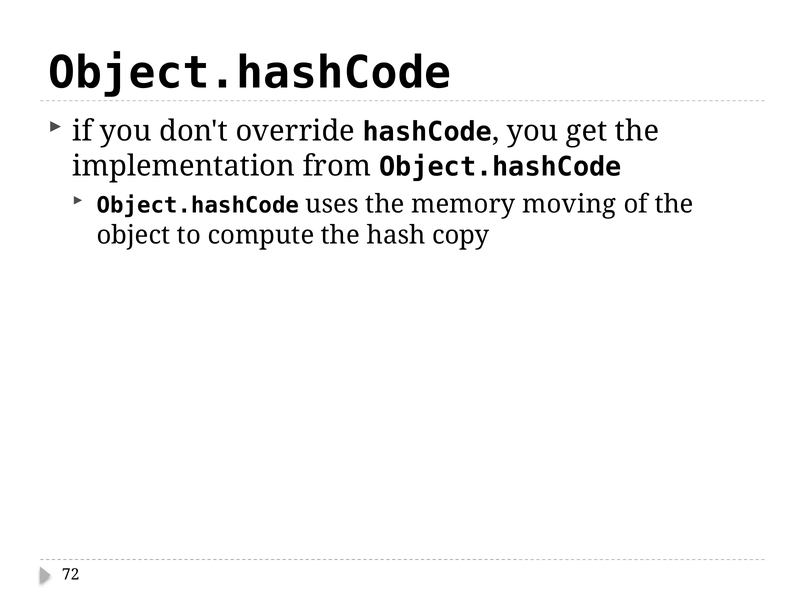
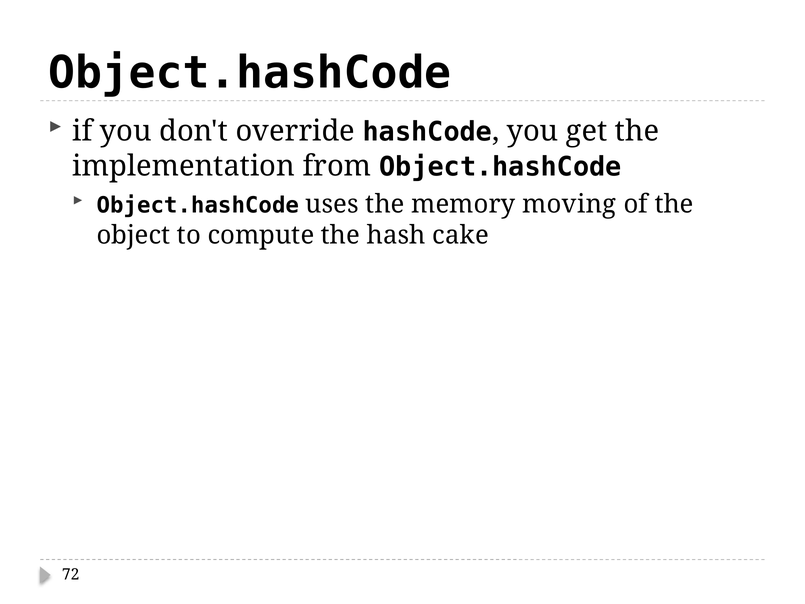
copy: copy -> cake
